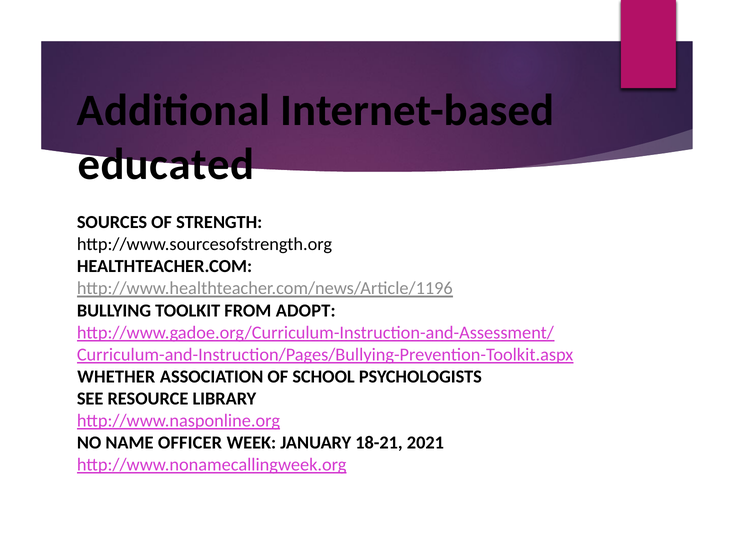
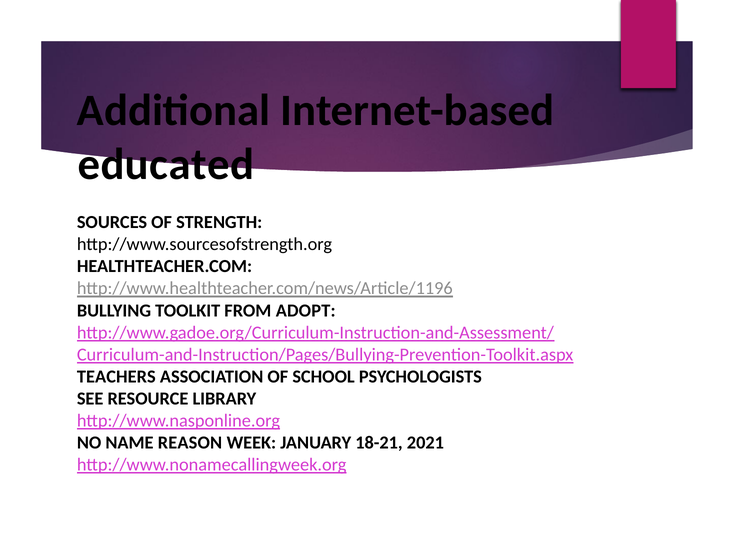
WHETHER: WHETHER -> TEACHERS
OFFICER: OFFICER -> REASON
